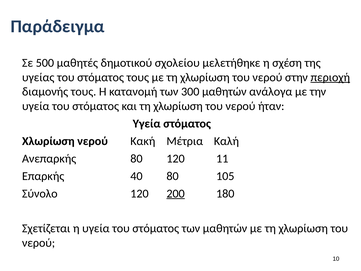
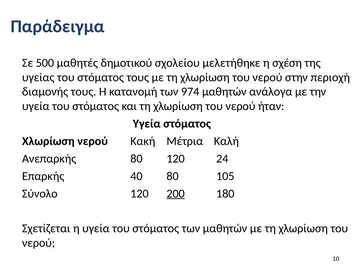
περιοχή underline: present -> none
300: 300 -> 974
11: 11 -> 24
